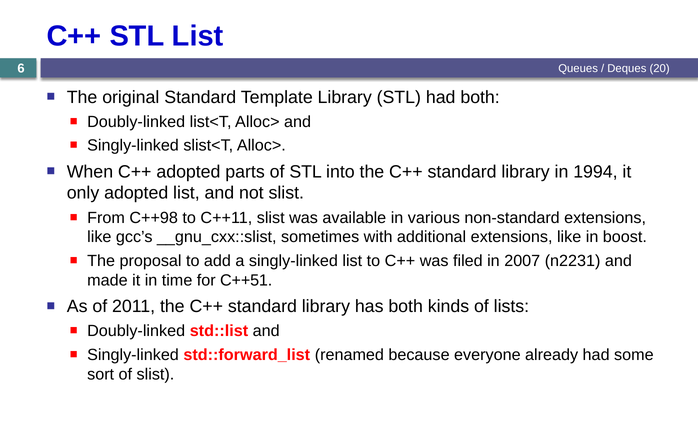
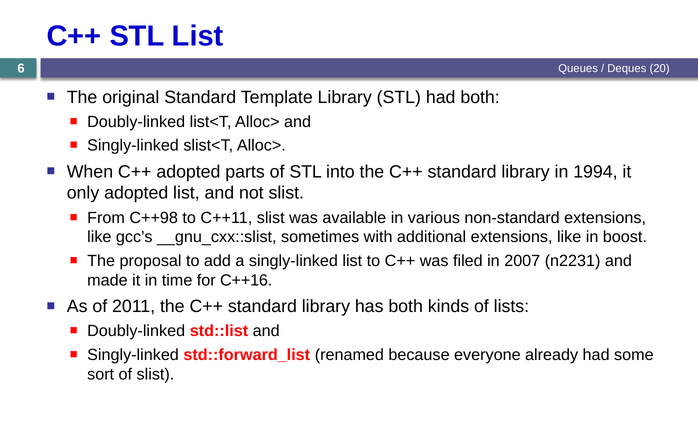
C++51: C++51 -> C++16
